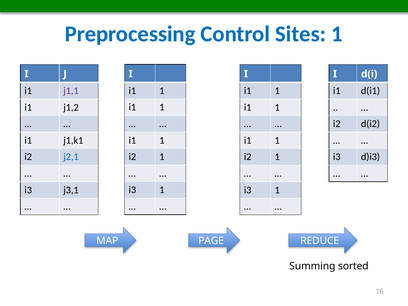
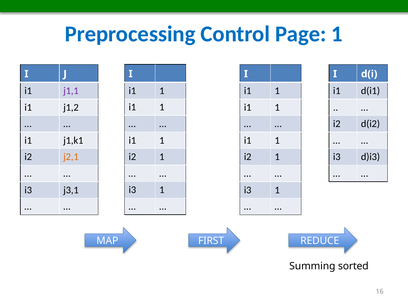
Sites: Sites -> Page
j2,1 colour: blue -> orange
PAGE: PAGE -> FIRST
